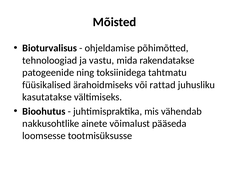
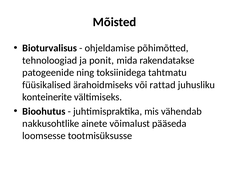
vastu: vastu -> ponit
kasutatakse: kasutatakse -> konteinerite
